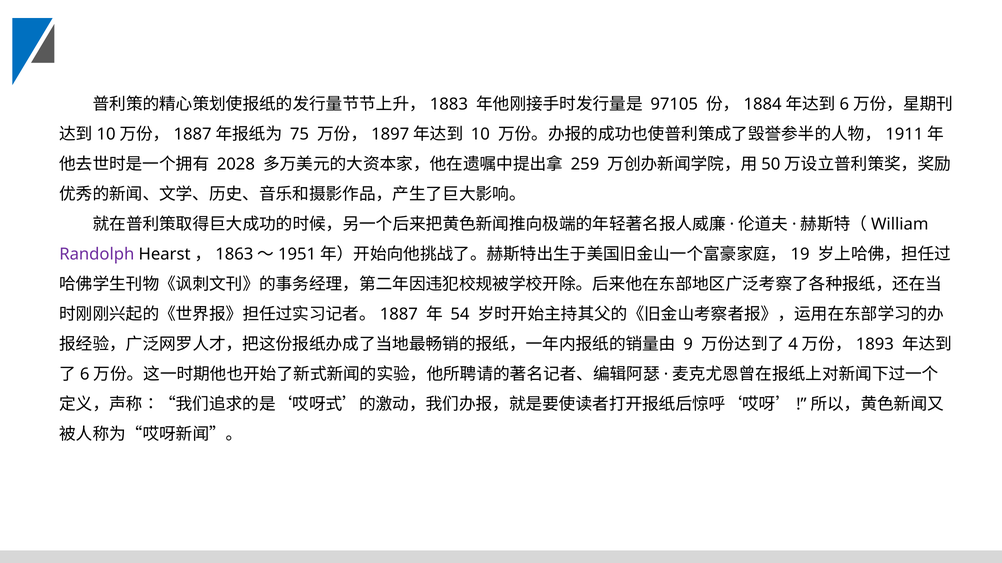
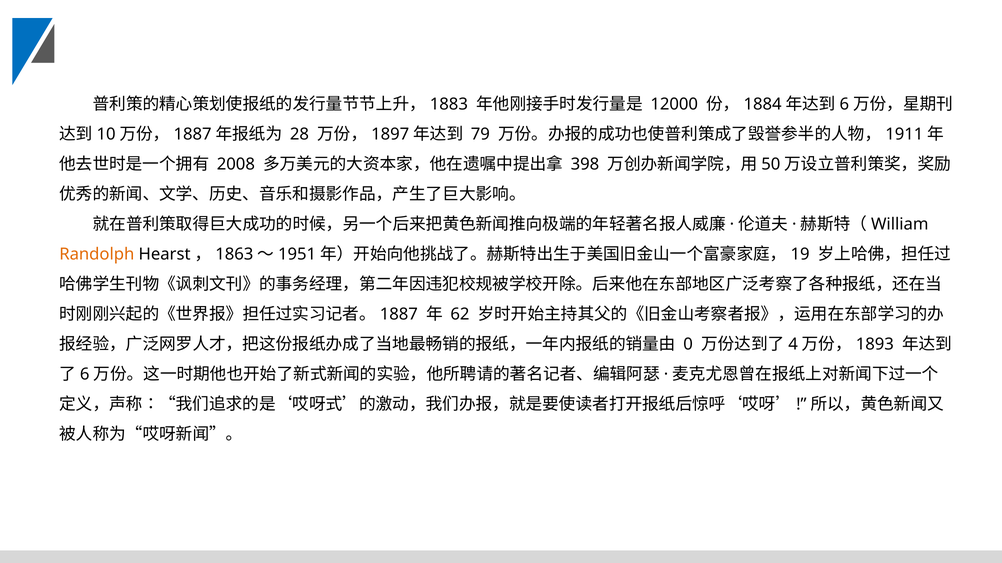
97105: 97105 -> 12000
75: 75 -> 28
10: 10 -> 79
2028: 2028 -> 2008
259: 259 -> 398
Randolph colour: purple -> orange
54: 54 -> 62
9: 9 -> 0
